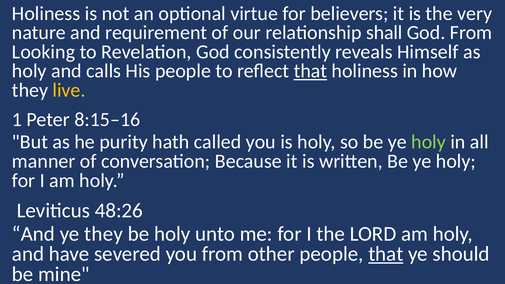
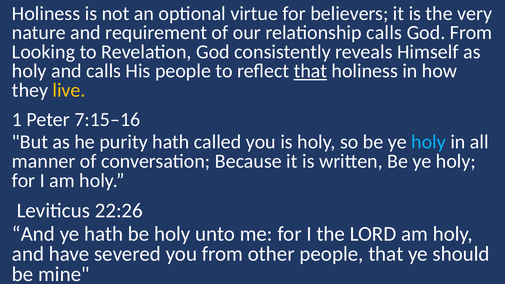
relationship shall: shall -> calls
8:15–16: 8:15–16 -> 7:15–16
holy at (429, 142) colour: light green -> light blue
48:26: 48:26 -> 22:26
ye they: they -> hath
that at (386, 254) underline: present -> none
